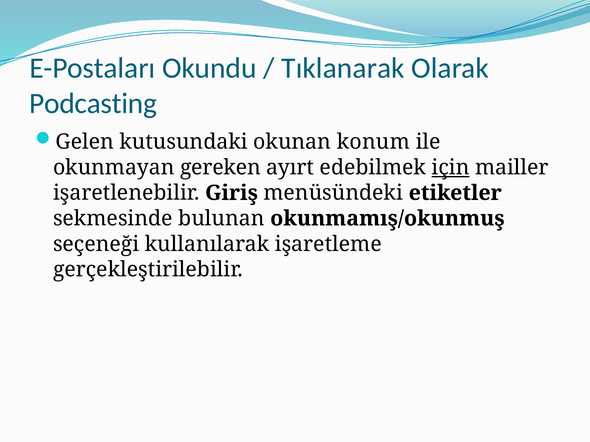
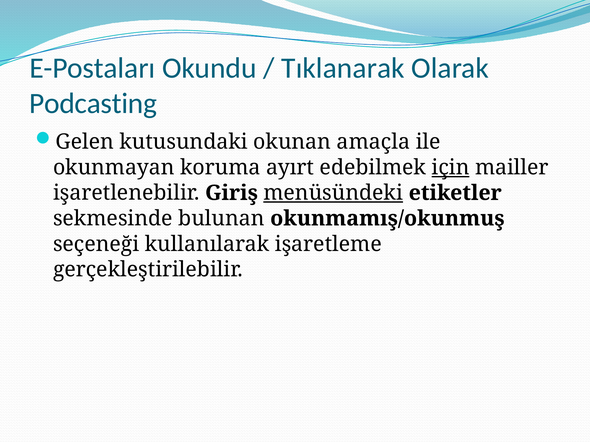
konum: konum -> amaçla
gereken: gereken -> koruma
menüsündeki underline: none -> present
